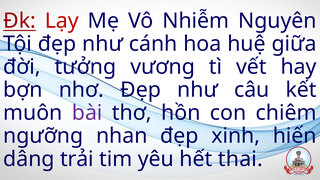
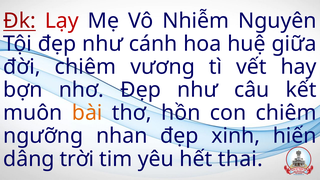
đời tưởng: tưởng -> chiêm
bài colour: purple -> orange
trải: trải -> trời
